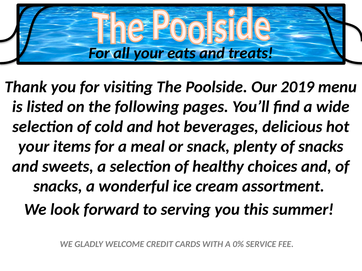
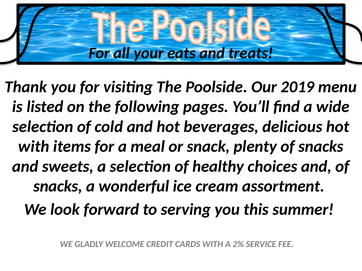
your at (34, 147): your -> with
0%: 0% -> 2%
